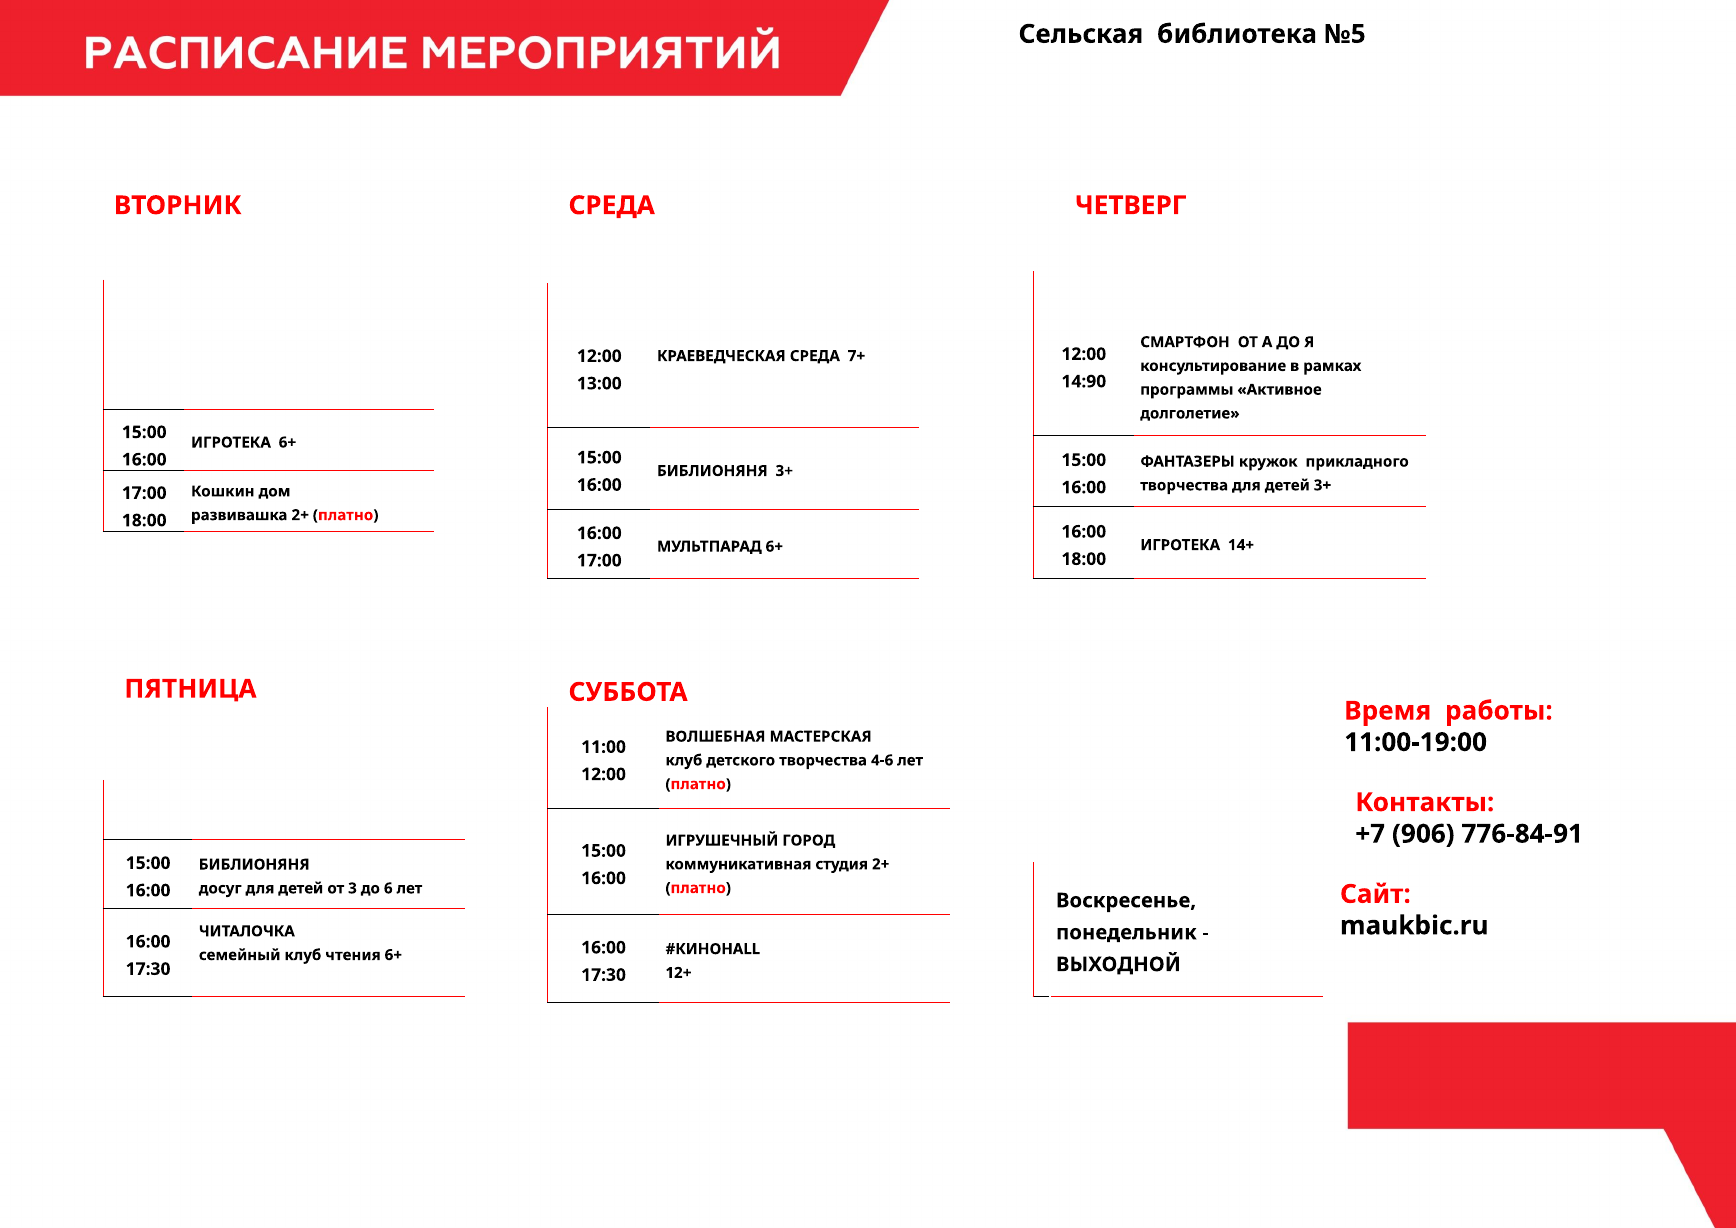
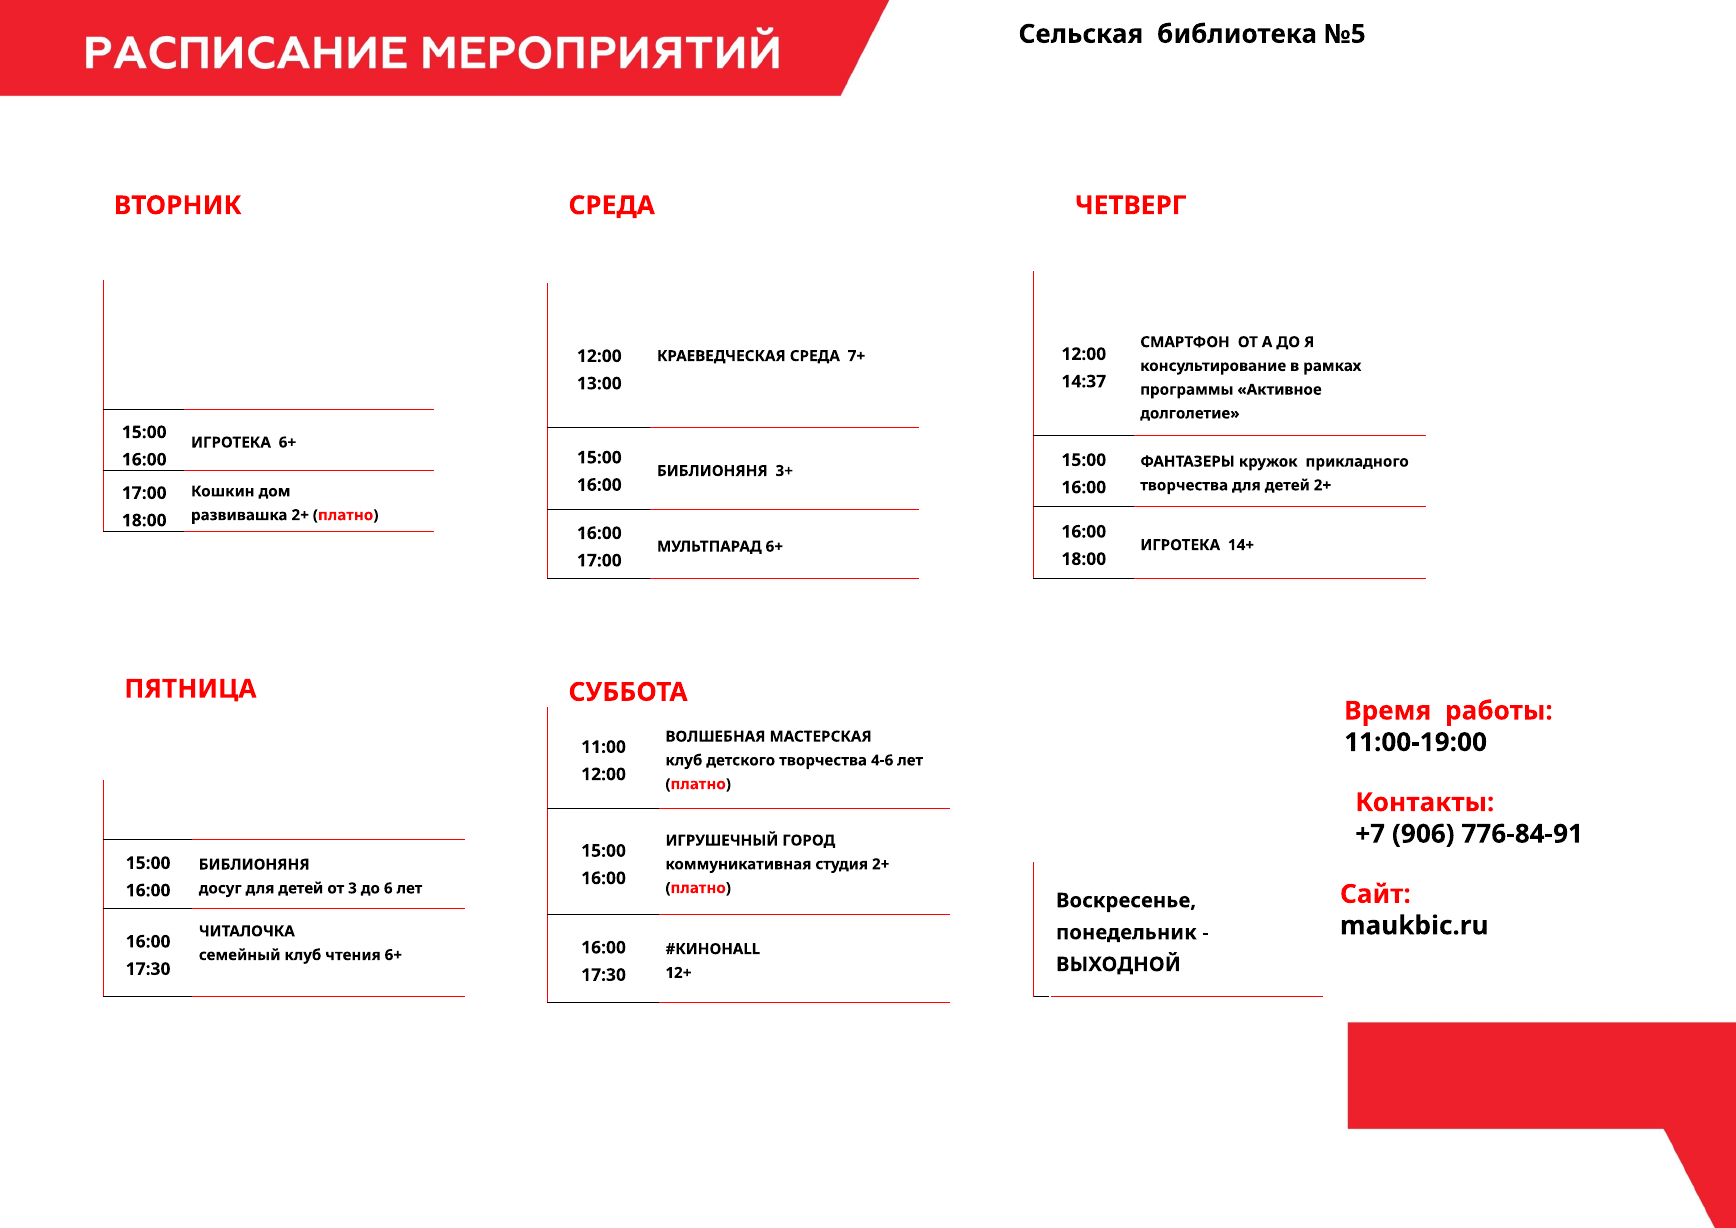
14:90: 14:90 -> 14:37
детей 3+: 3+ -> 2+
